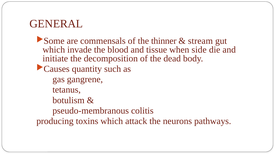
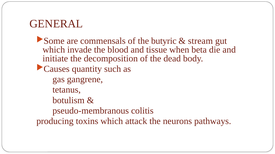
thinner: thinner -> butyric
side: side -> beta
